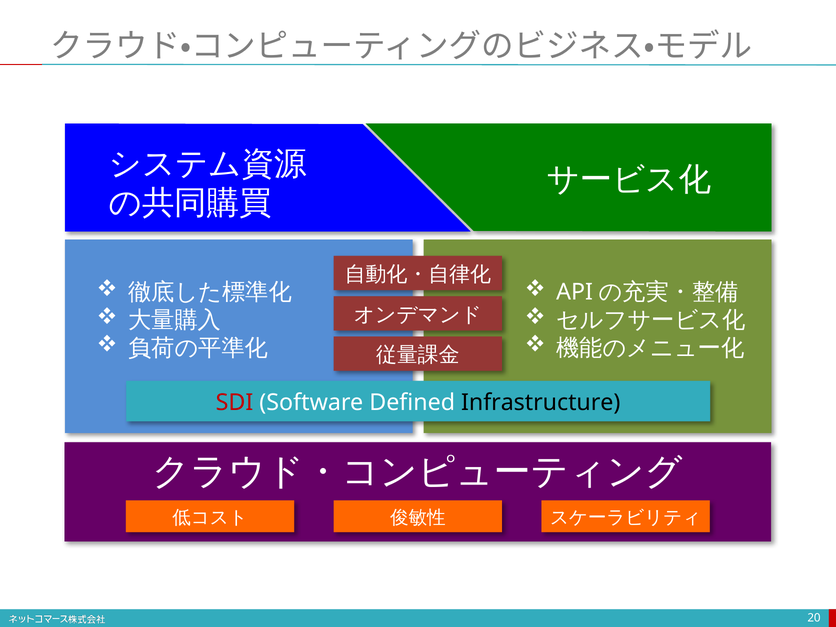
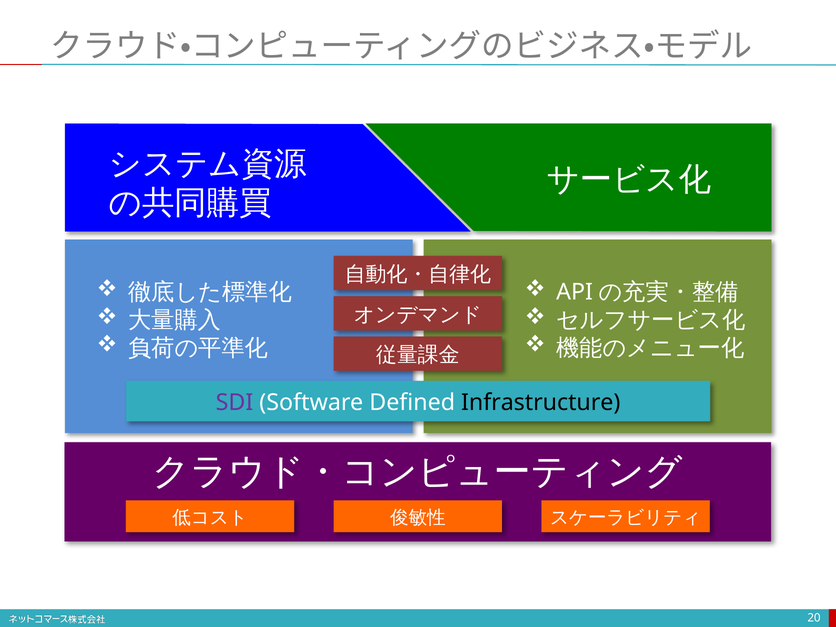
SDI colour: red -> purple
